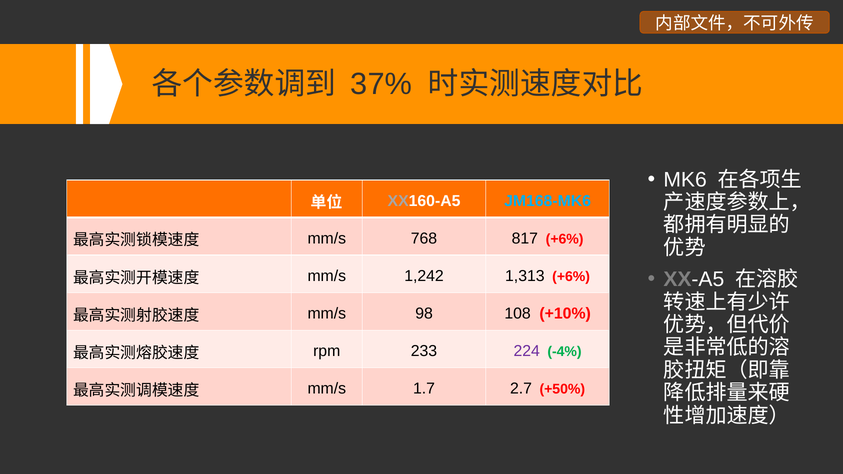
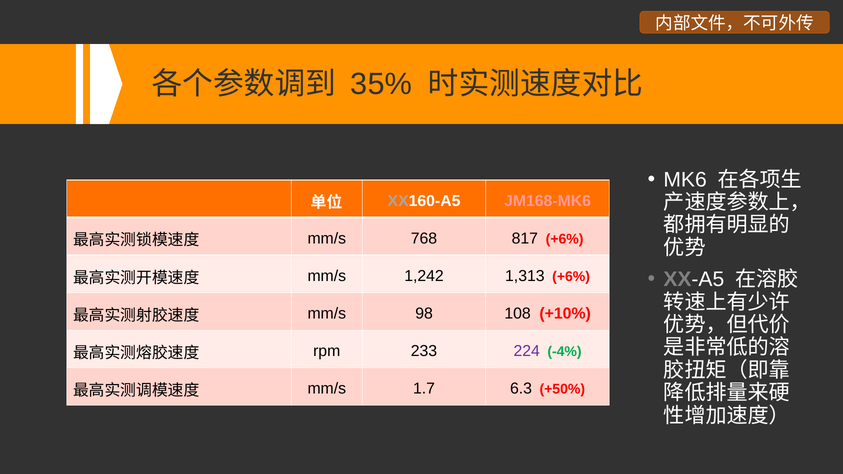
37%: 37% -> 35%
JM168-MK6 colour: light blue -> pink
2.7: 2.7 -> 6.3
